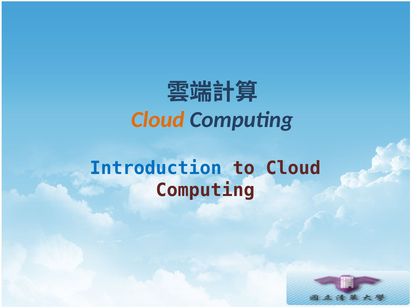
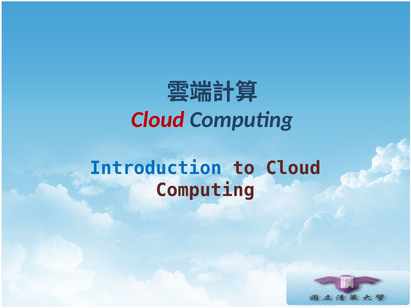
Cloud at (158, 120) colour: orange -> red
